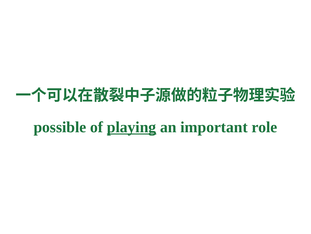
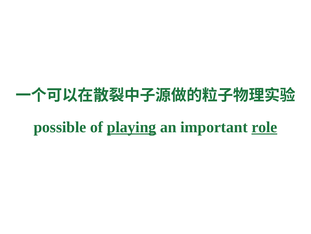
role underline: none -> present
